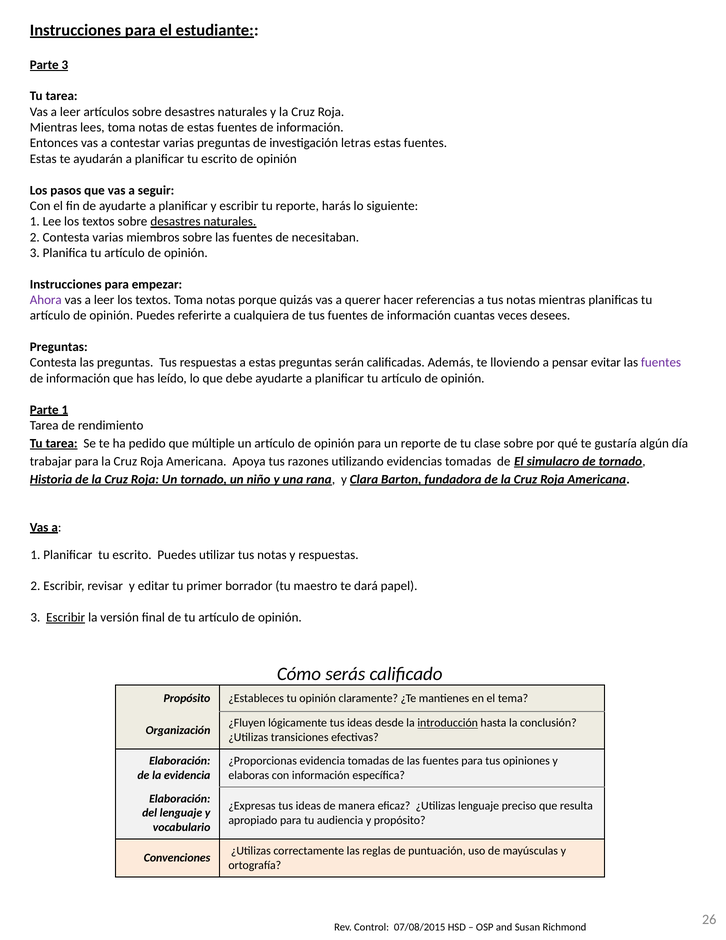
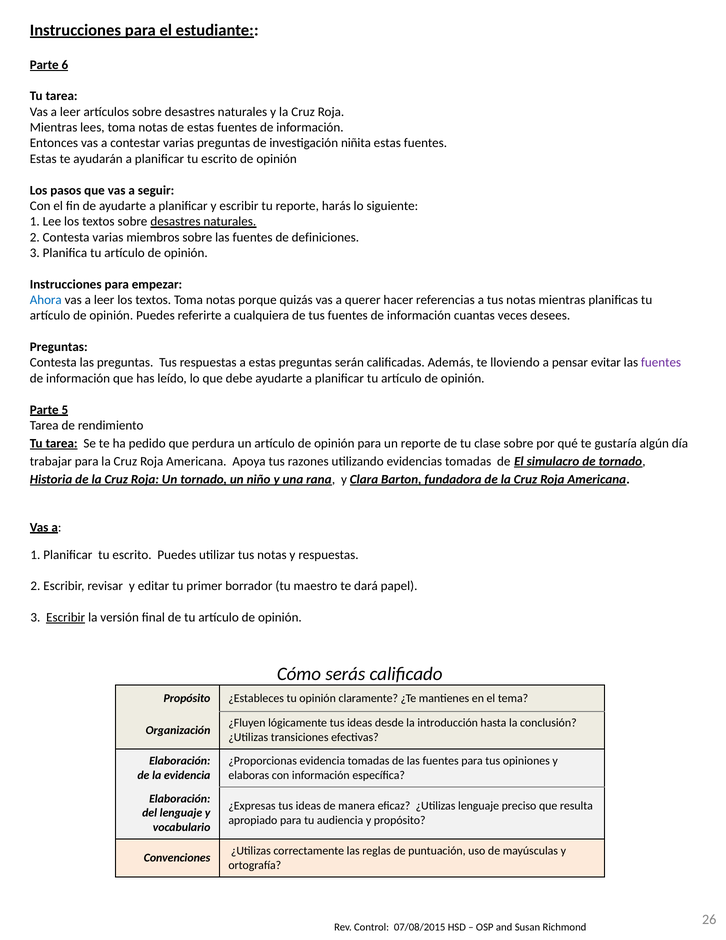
Parte 3: 3 -> 6
letras: letras -> niñita
necesitaban: necesitaban -> definiciones
Ahora colour: purple -> blue
Parte 1: 1 -> 5
múltiple: múltiple -> perdura
introducción underline: present -> none
